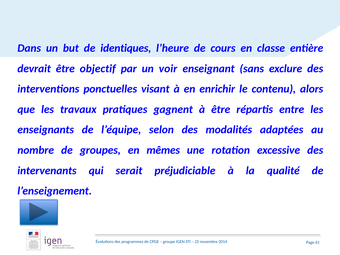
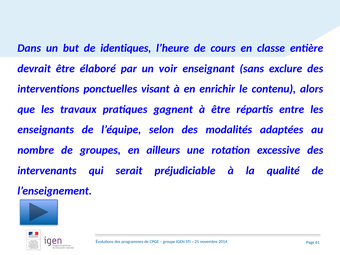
objectif: objectif -> élaboré
mêmes: mêmes -> ailleurs
